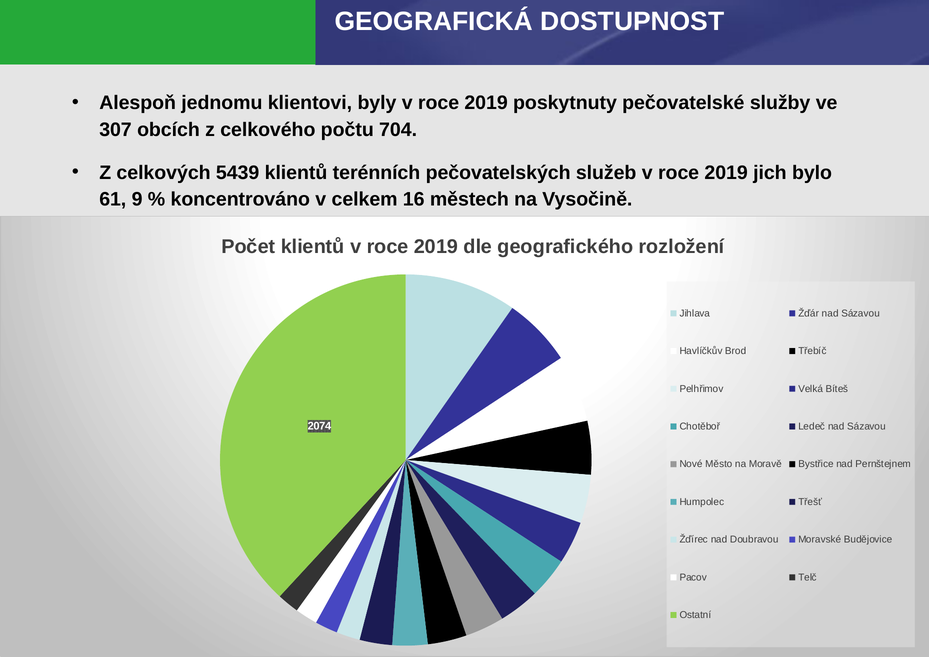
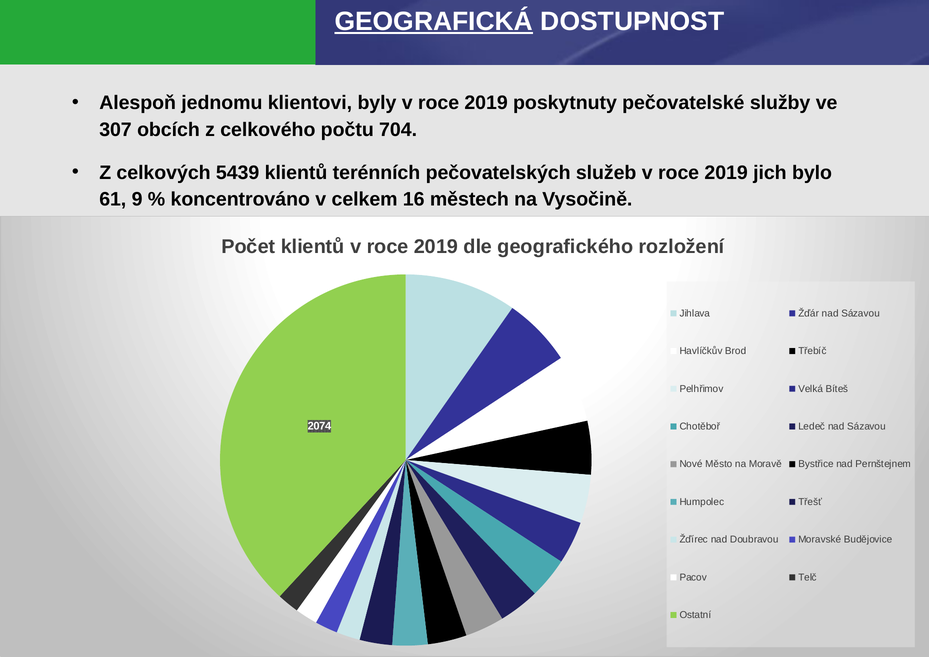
GEOGRAFICKÁ underline: none -> present
